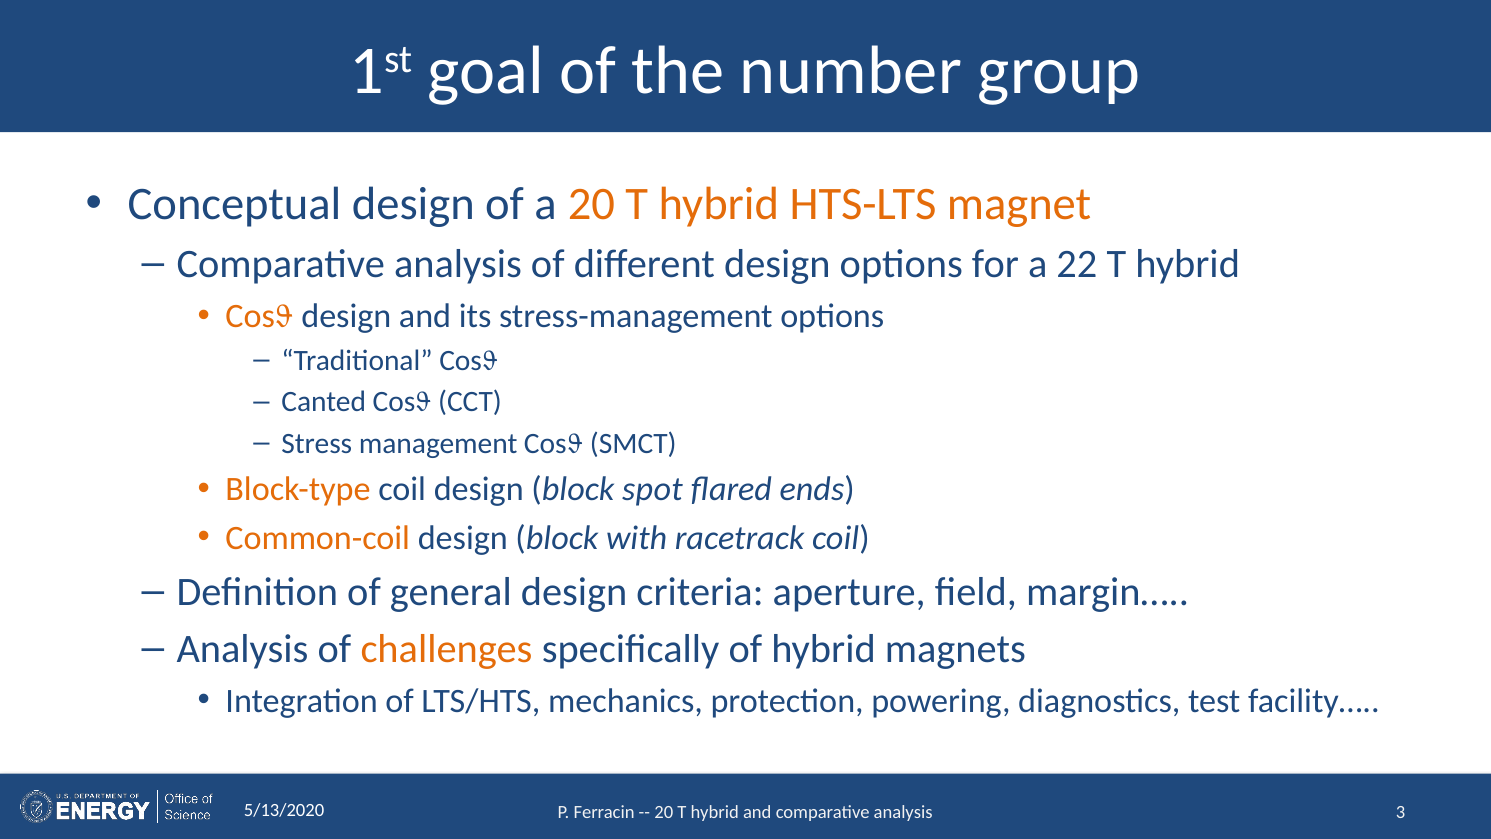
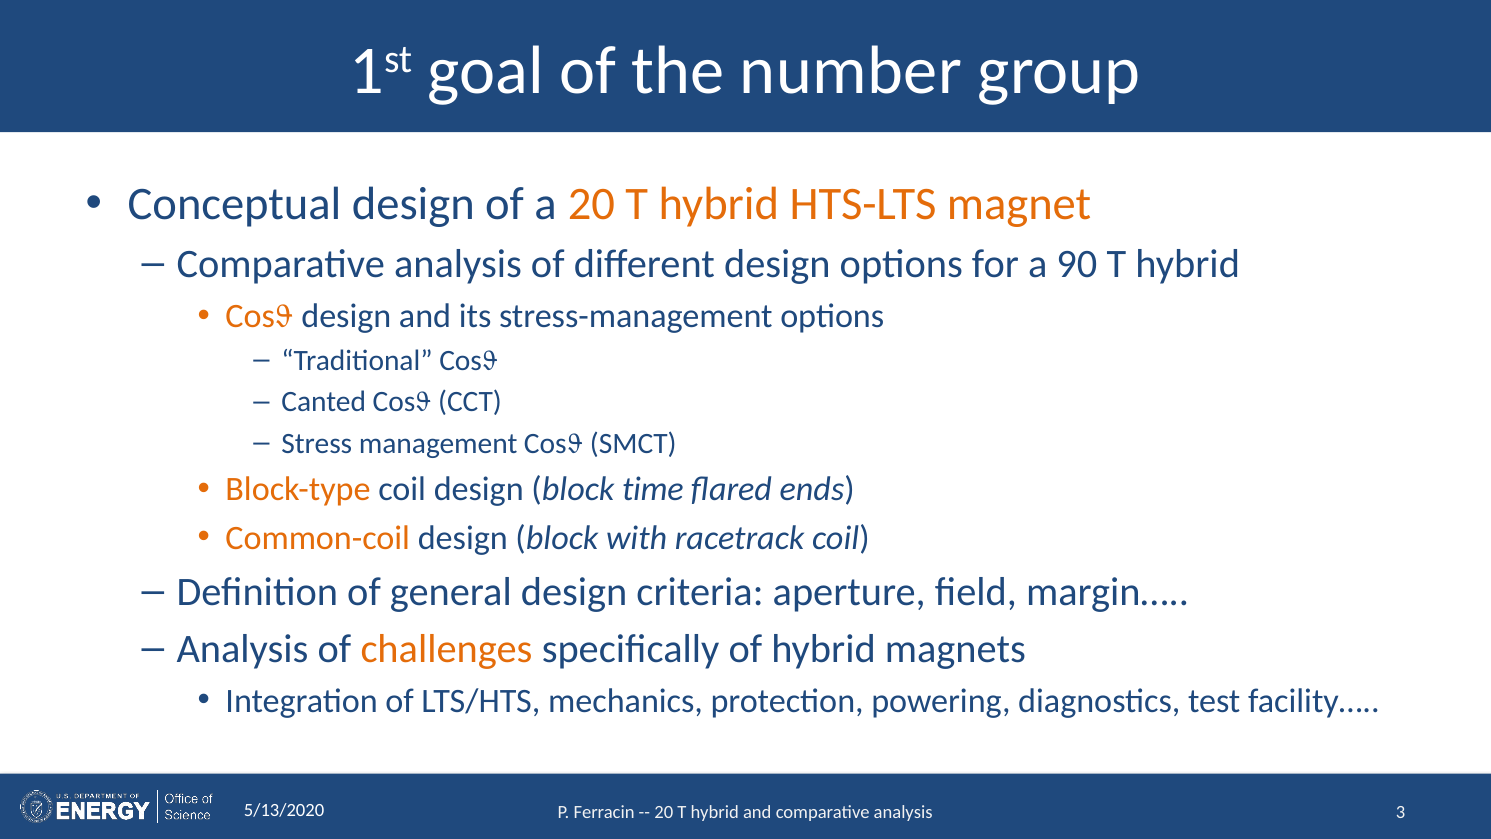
22: 22 -> 90
spot: spot -> time
